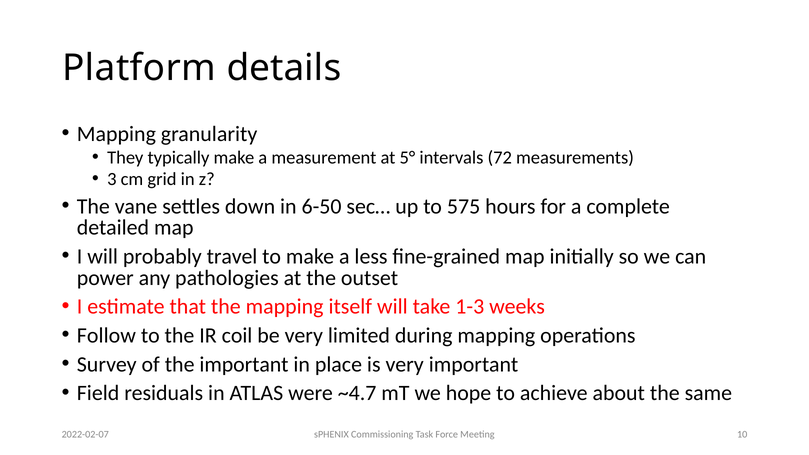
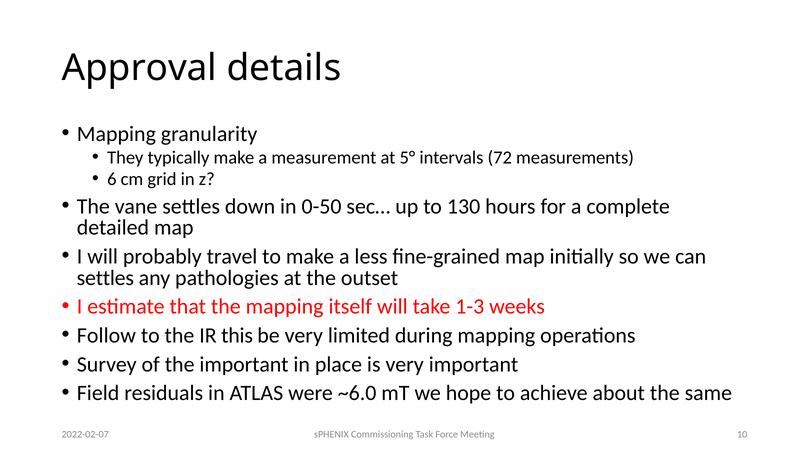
Platform: Platform -> Approval
3: 3 -> 6
6-50: 6-50 -> 0-50
575: 575 -> 130
power at (105, 278): power -> settles
coil: coil -> this
~4.7: ~4.7 -> ~6.0
